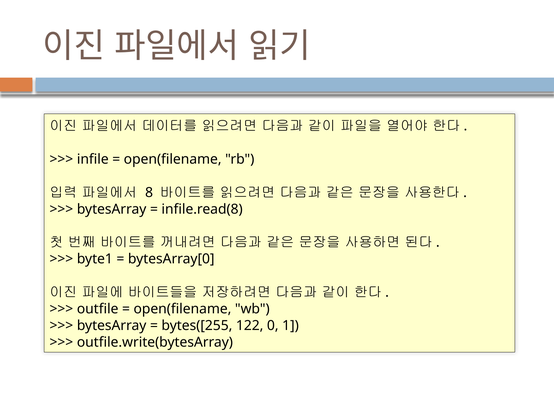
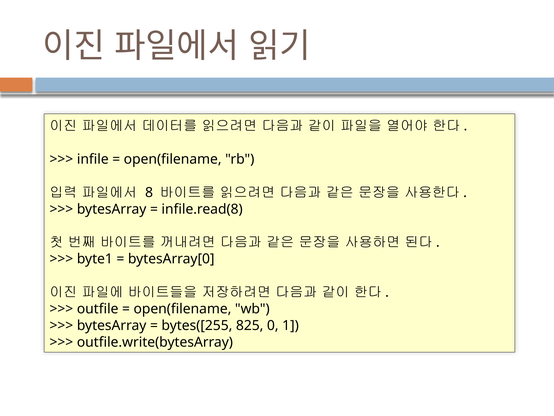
122: 122 -> 825
